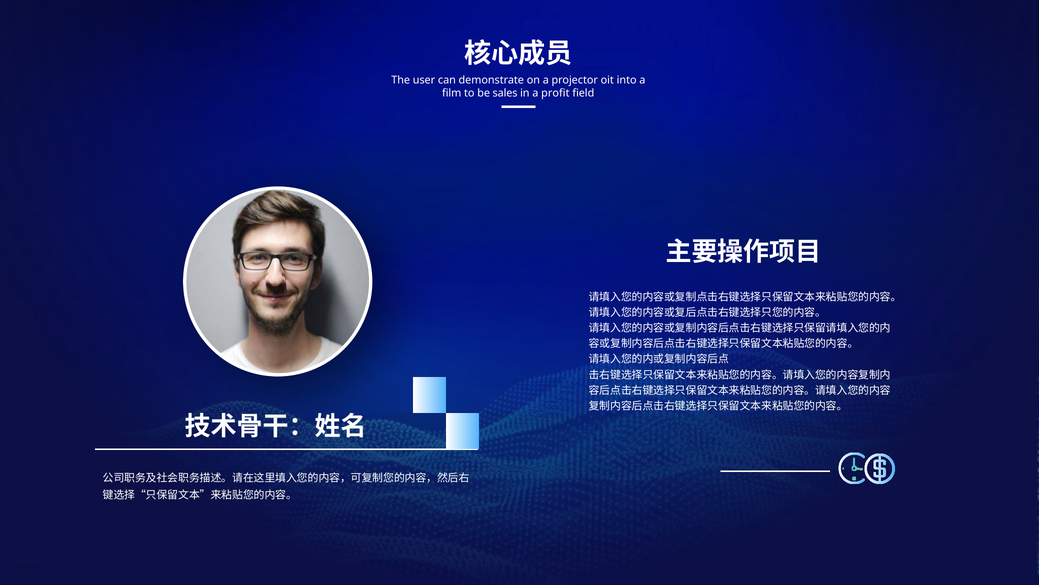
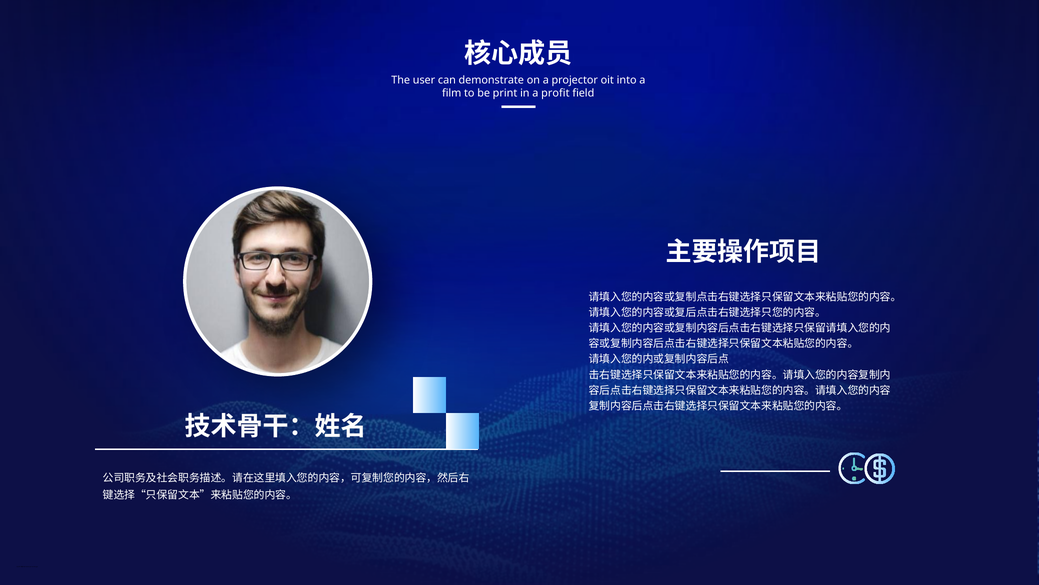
sales: sales -> print
